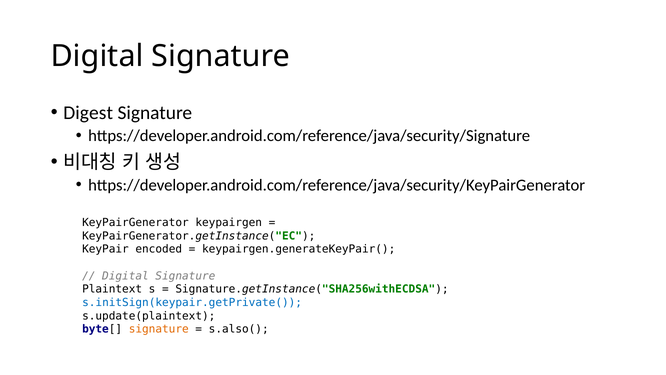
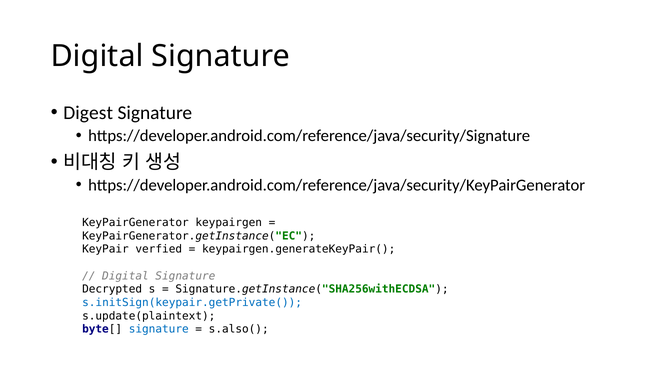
encoded: encoded -> verfied
Plaintext: Plaintext -> Decrypted
signature at (159, 329) colour: orange -> blue
